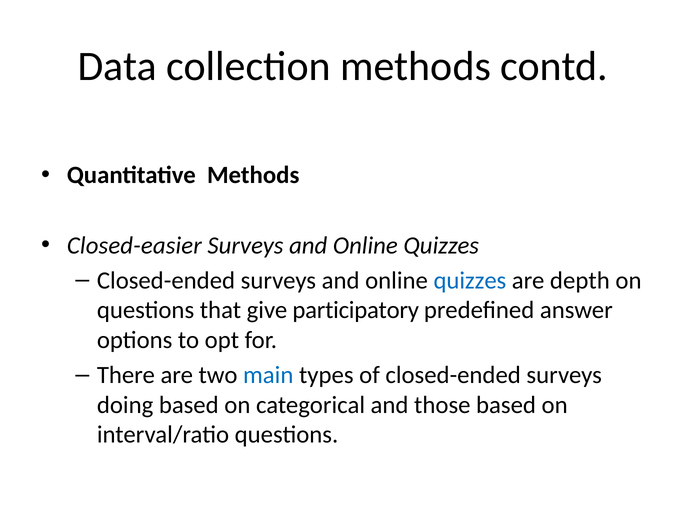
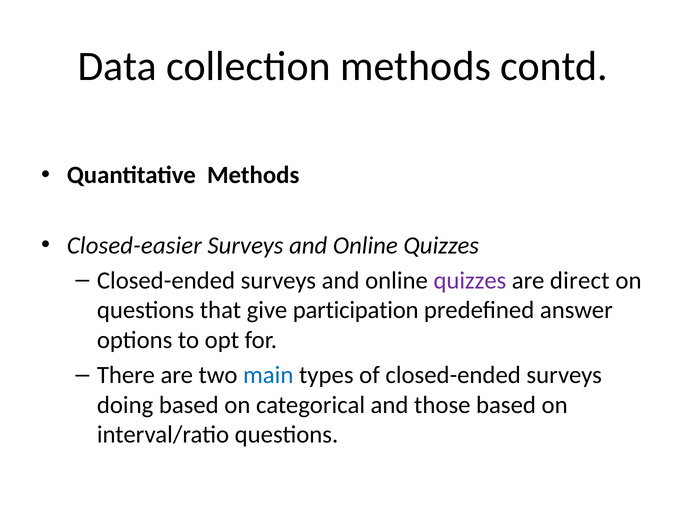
quizzes at (470, 280) colour: blue -> purple
depth: depth -> direct
participatory: participatory -> participation
